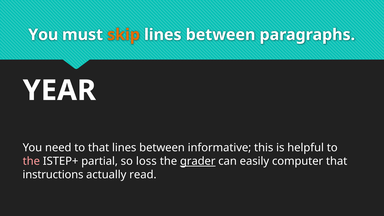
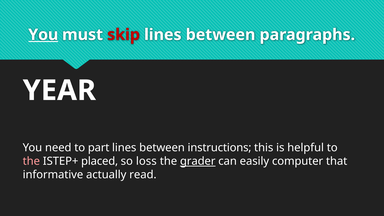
You at (43, 35) underline: none -> present
skip colour: orange -> red
to that: that -> part
informative: informative -> instructions
partial: partial -> placed
instructions: instructions -> informative
